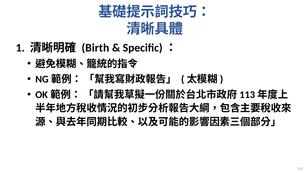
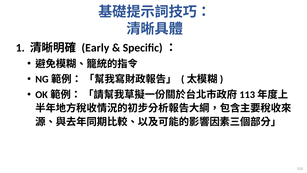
Birth: Birth -> Early
